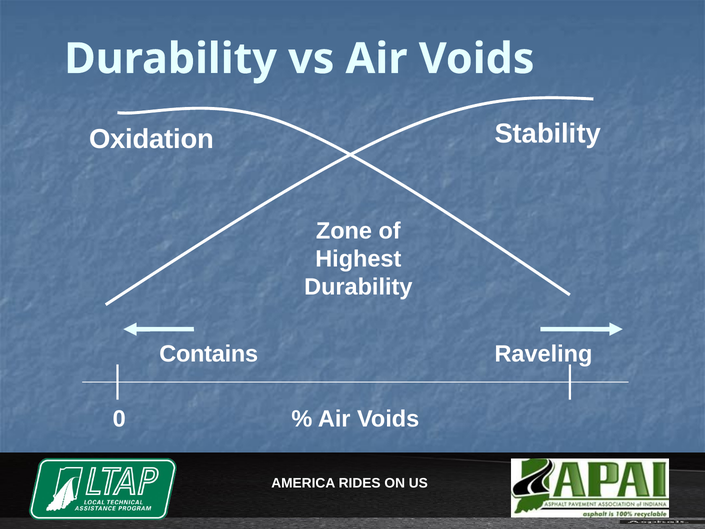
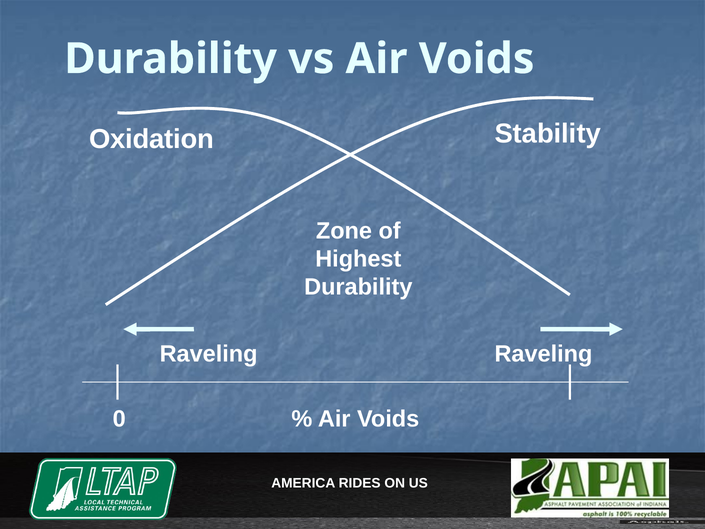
Contains at (209, 354): Contains -> Raveling
